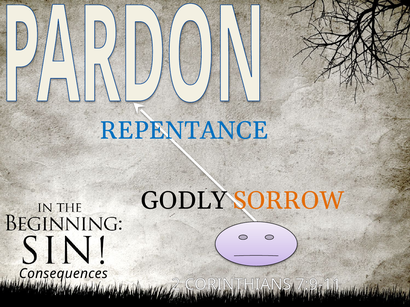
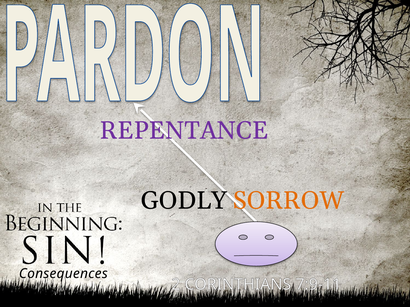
REPENTANCE colour: blue -> purple
